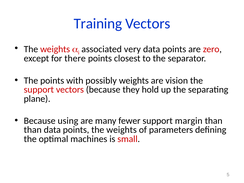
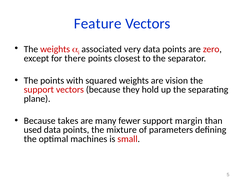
Training: Training -> Feature
possibly: possibly -> squared
using: using -> takes
than at (33, 130): than -> used
points the weights: weights -> mixture
